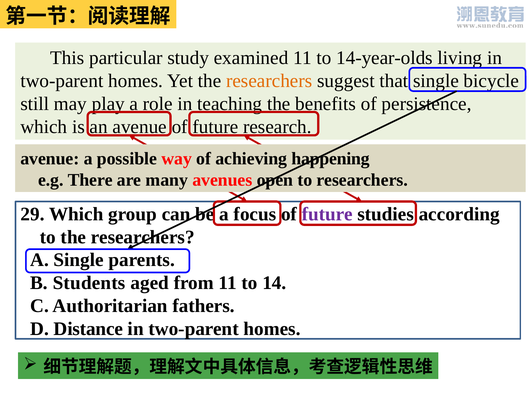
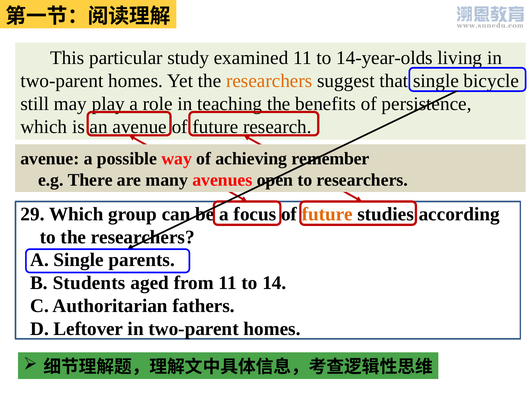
happening: happening -> remember
future at (327, 214) colour: purple -> orange
Distance: Distance -> Leftover
